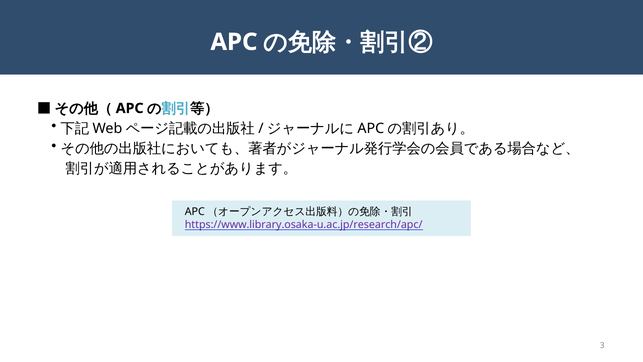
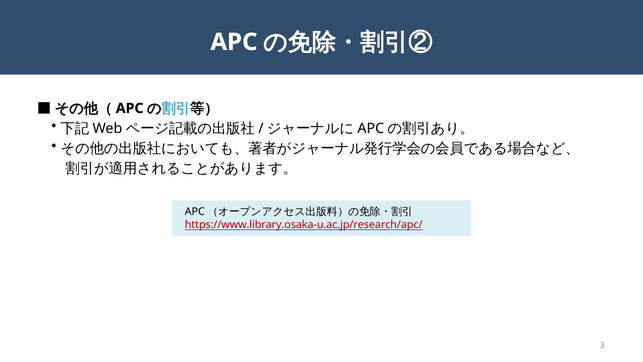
https://www.library.osaka-u.ac.jp/research/apc/ colour: purple -> red
